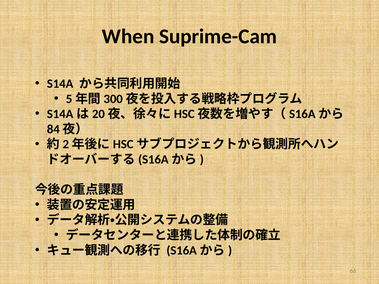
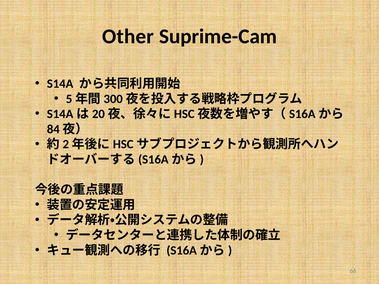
When: When -> Other
